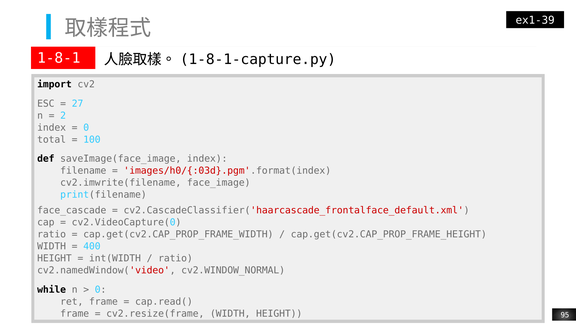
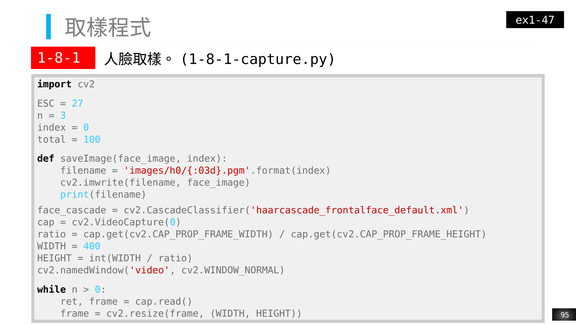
ex1-39: ex1-39 -> ex1-47
2: 2 -> 3
